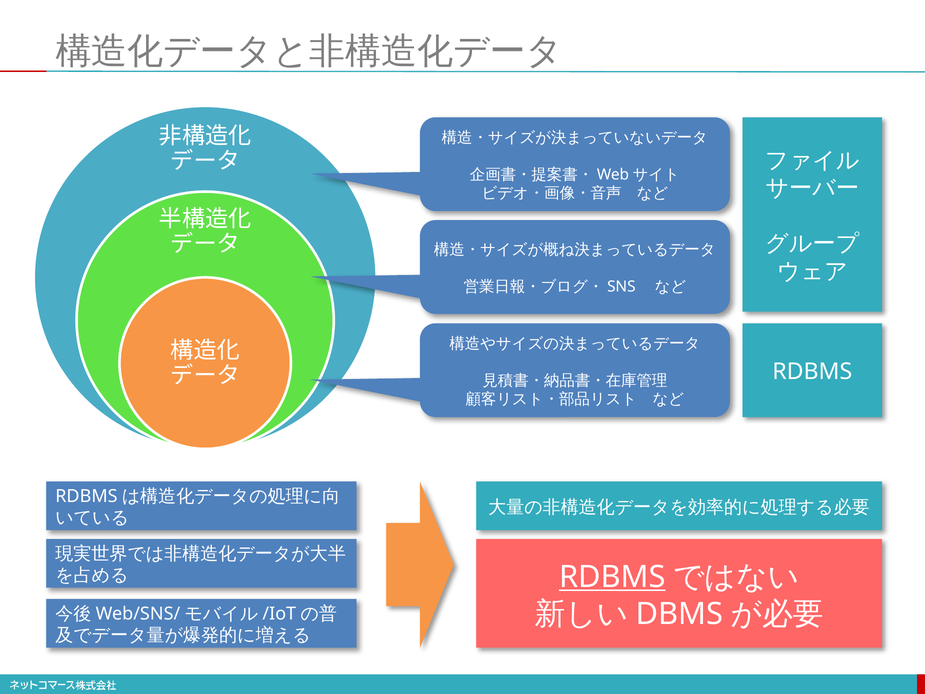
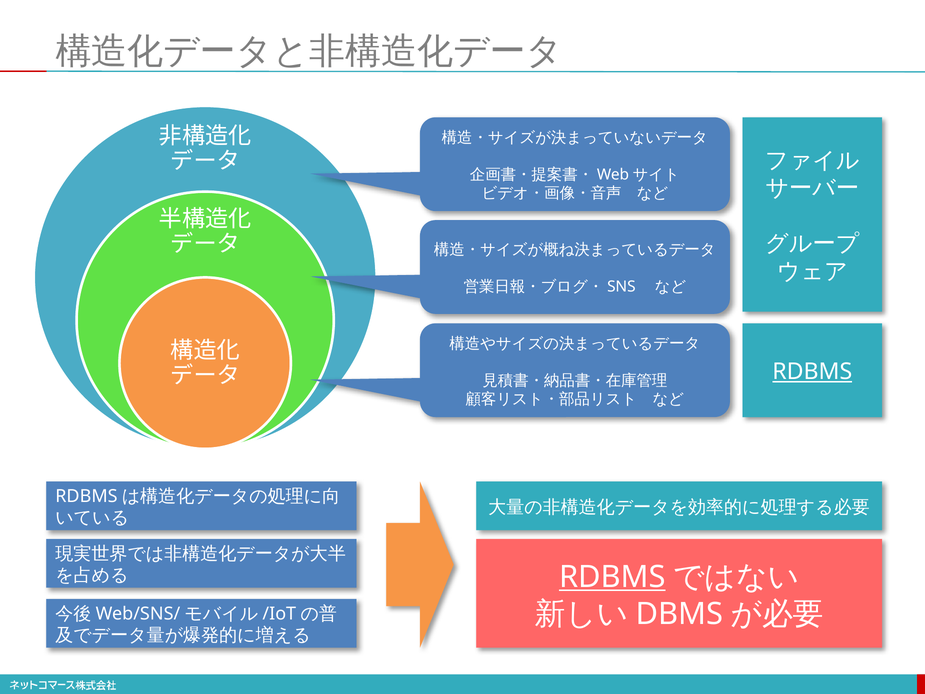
RDBMS at (812, 372) underline: none -> present
